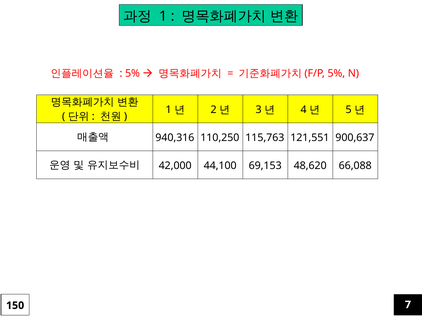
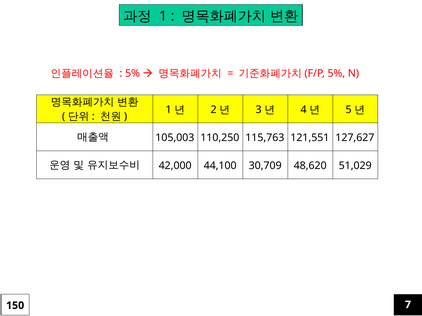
940,316: 940,316 -> 105,003
900,637: 900,637 -> 127,627
69,153: 69,153 -> 30,709
66,088: 66,088 -> 51,029
